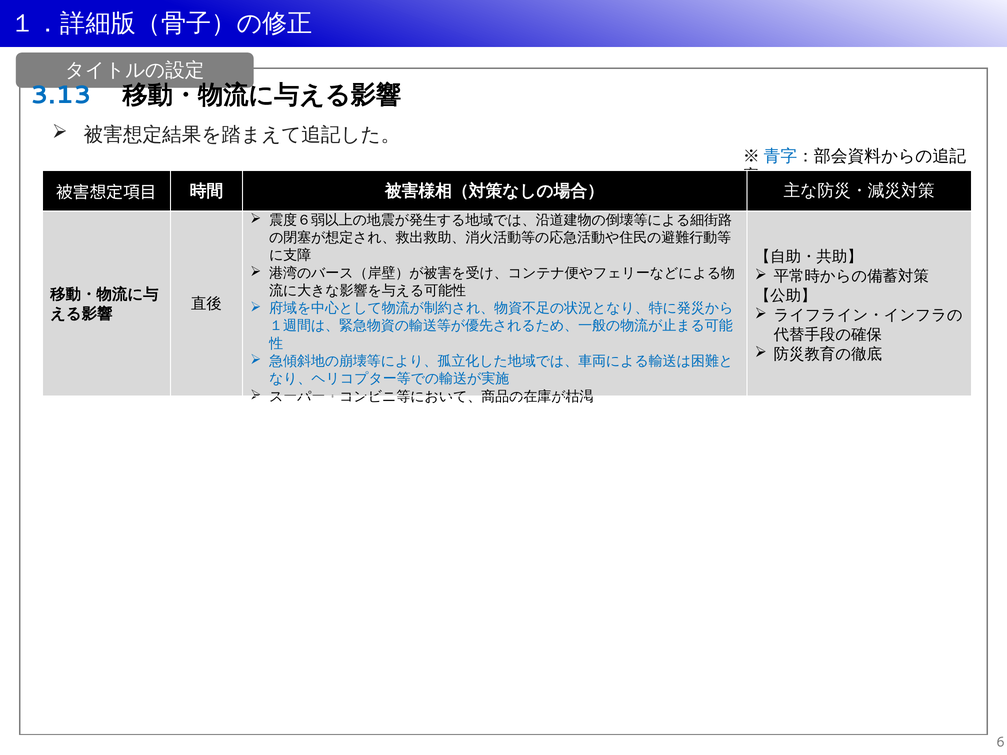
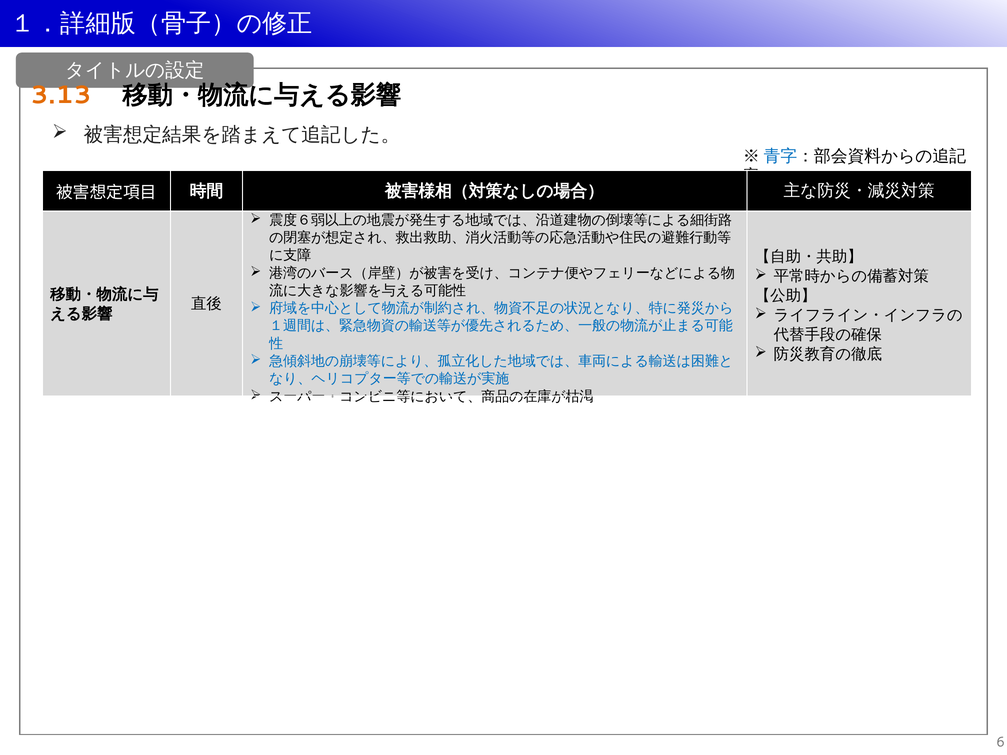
3.13 colour: blue -> orange
